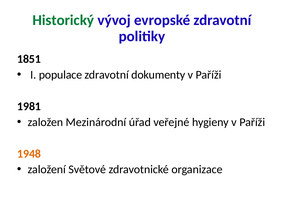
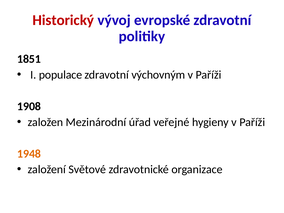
Historický colour: green -> red
dokumenty: dokumenty -> výchovným
1981: 1981 -> 1908
